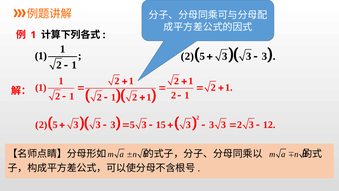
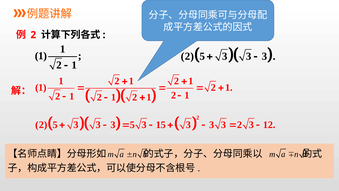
1 at (33, 35): 1 -> 2
